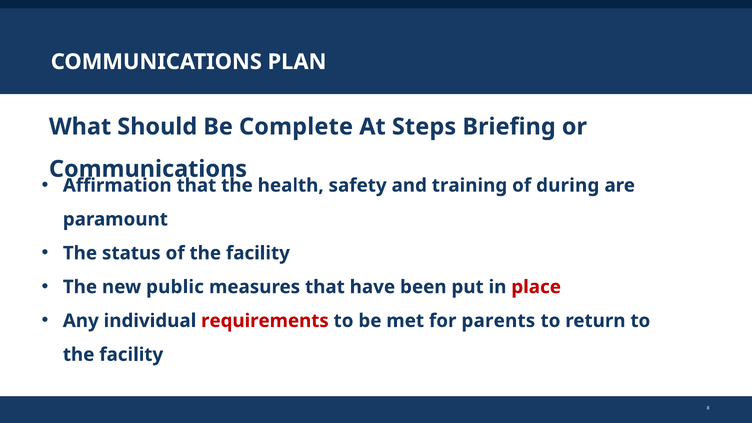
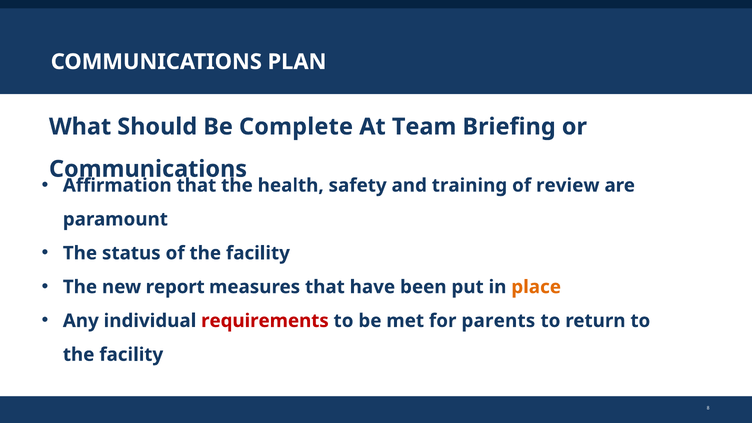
Steps: Steps -> Team
during: during -> review
public: public -> report
place colour: red -> orange
